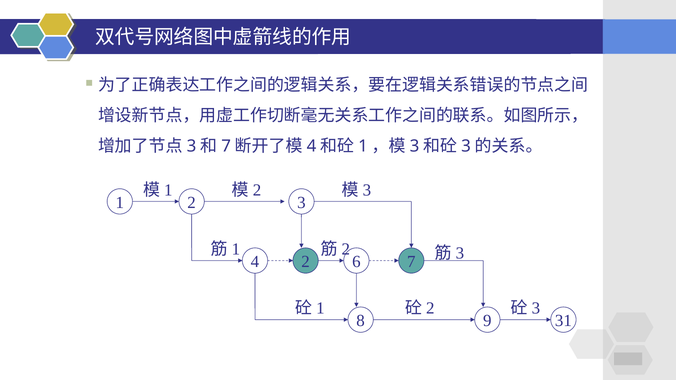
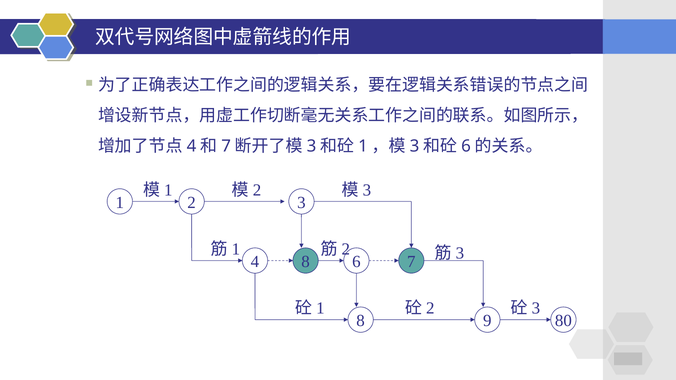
3 at (191, 146): 3 -> 4
4 at (311, 146): 4 -> 3
3 at (466, 146): 3 -> 6
4 2: 2 -> 8
31: 31 -> 80
